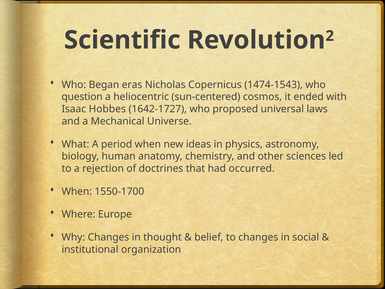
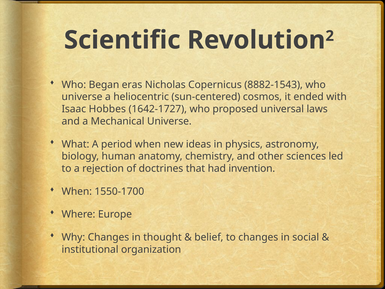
1474-1543: 1474-1543 -> 8882-1543
question at (82, 97): question -> universe
occurred: occurred -> invention
